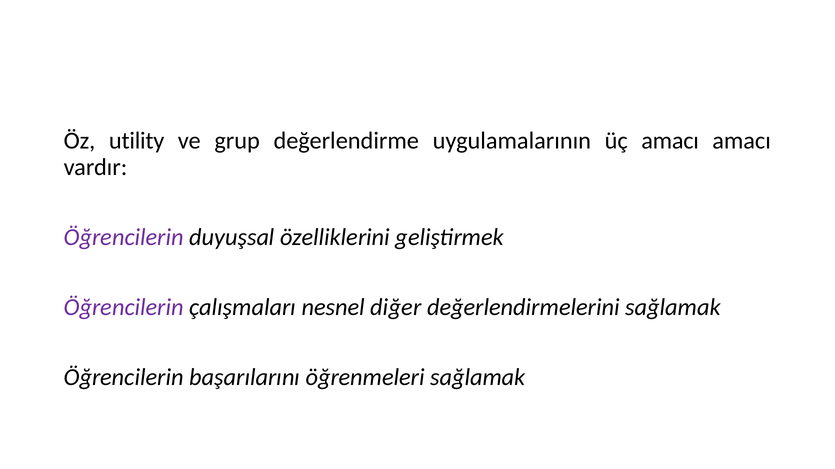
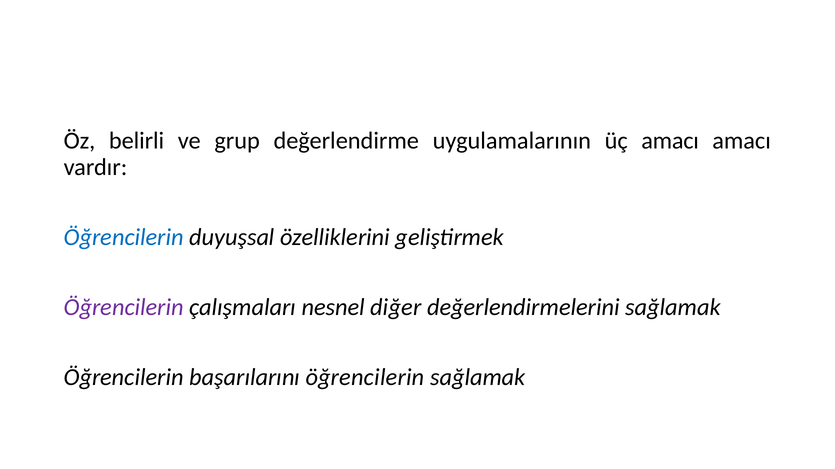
utility: utility -> belirli
Öğrencilerin at (124, 238) colour: purple -> blue
başarılarını öğrenmeleri: öğrenmeleri -> öğrencilerin
